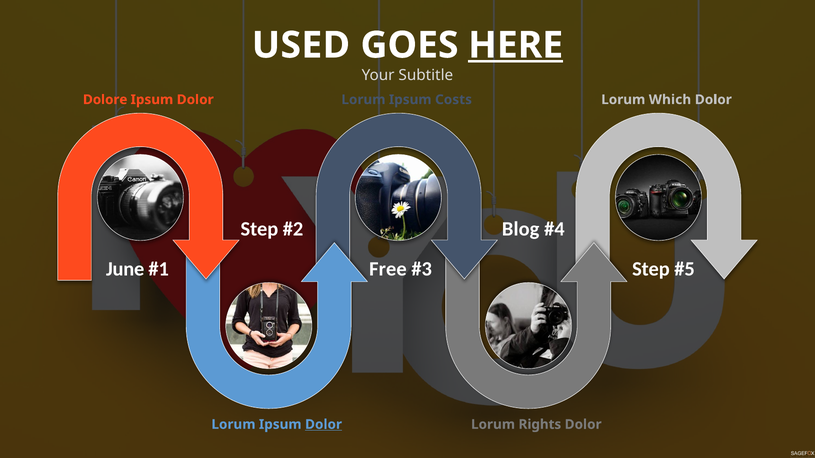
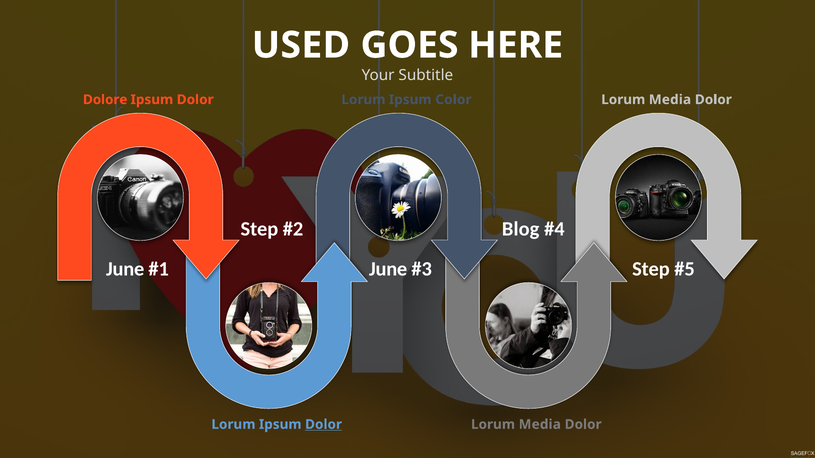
HERE underline: present -> none
Costs: Costs -> Color
Which at (670, 100): Which -> Media
Free at (388, 269): Free -> June
Rights at (540, 425): Rights -> Media
